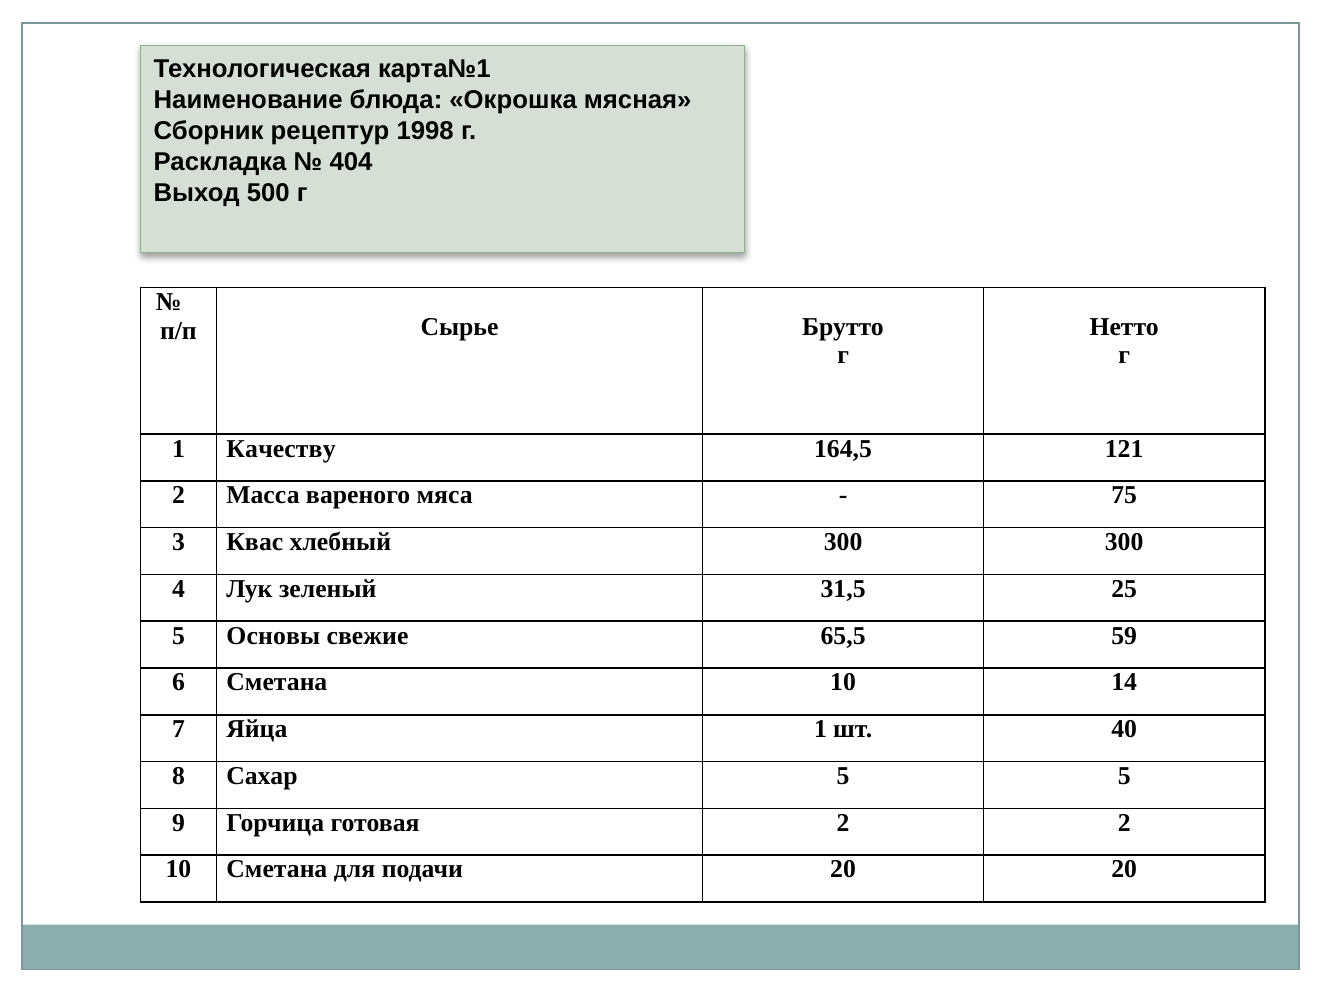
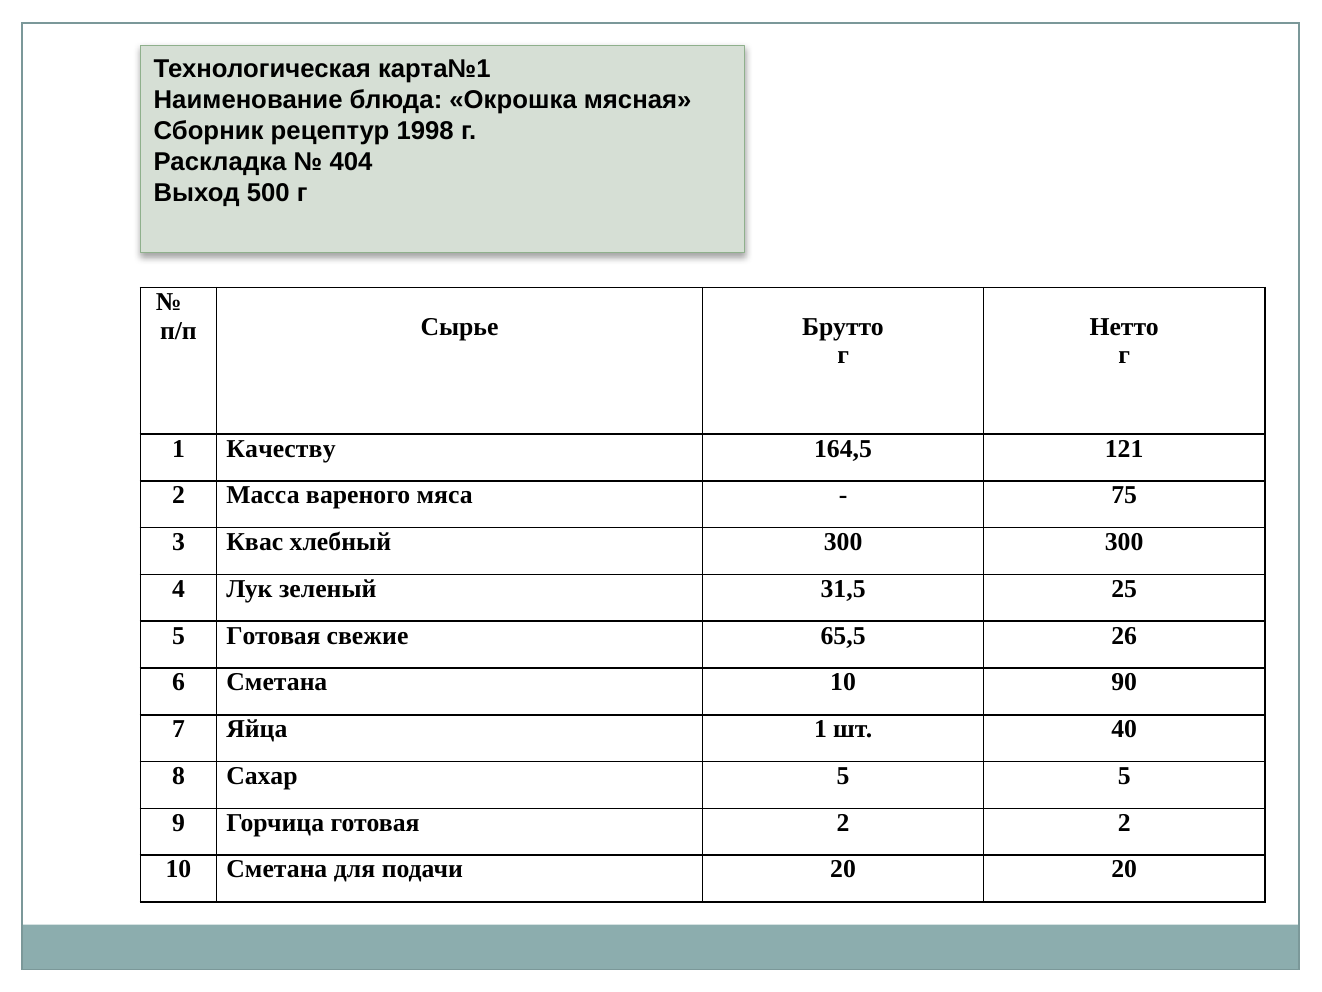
5 Основы: Основы -> Готовая
59: 59 -> 26
14: 14 -> 90
